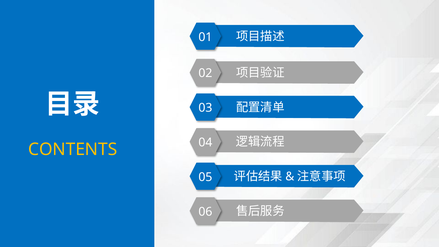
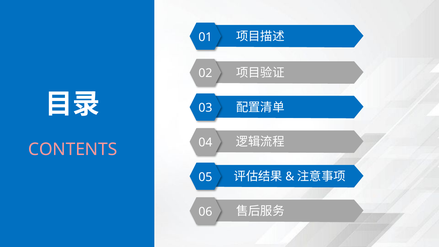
CONTENTS colour: yellow -> pink
